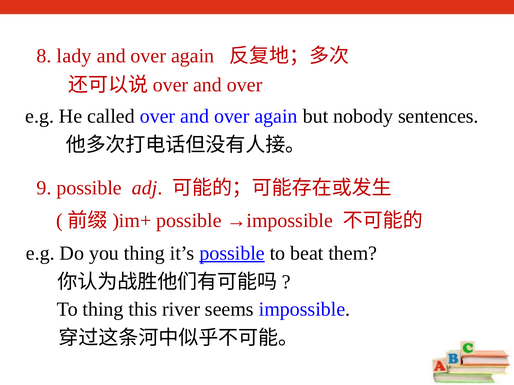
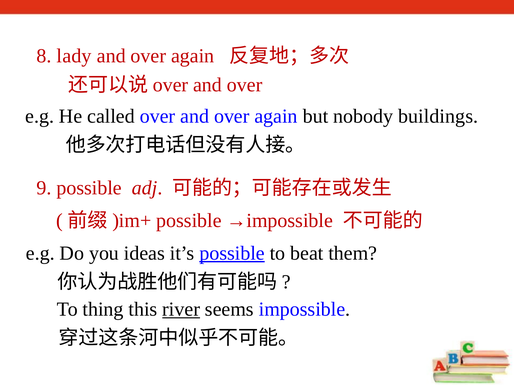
sentences: sentences -> buildings
you thing: thing -> ideas
river underline: none -> present
